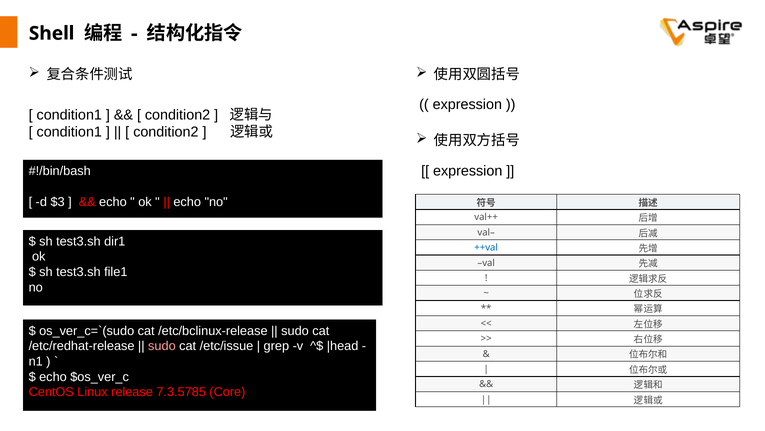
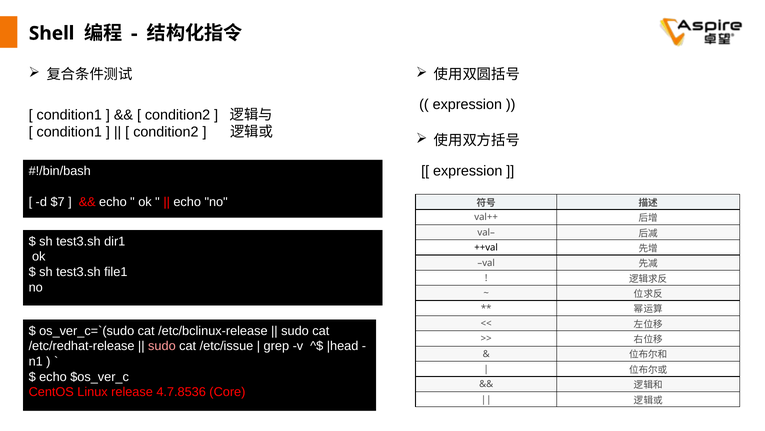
$3: $3 -> $7
++val colour: blue -> black
7.3.5785: 7.3.5785 -> 4.7.8536
